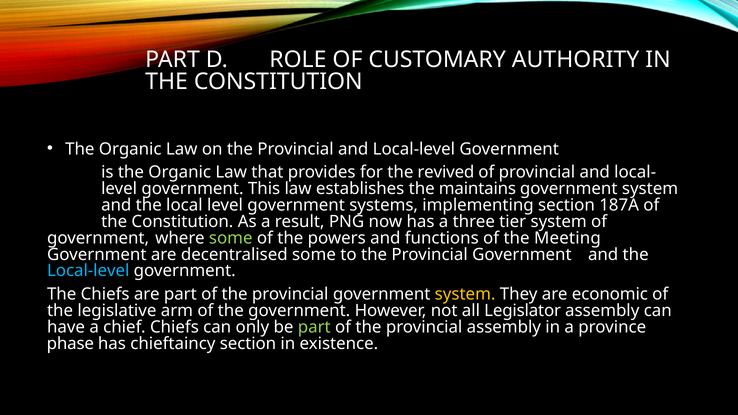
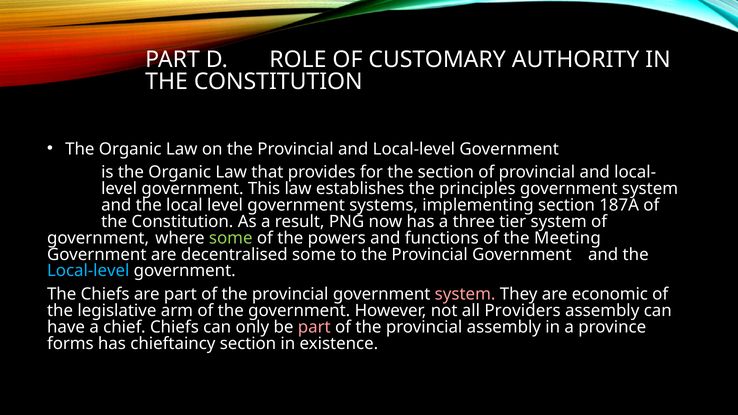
the revived: revived -> section
maintains: maintains -> principles
system at (465, 294) colour: yellow -> pink
Legislator: Legislator -> Providers
part at (314, 327) colour: light green -> pink
phase: phase -> forms
